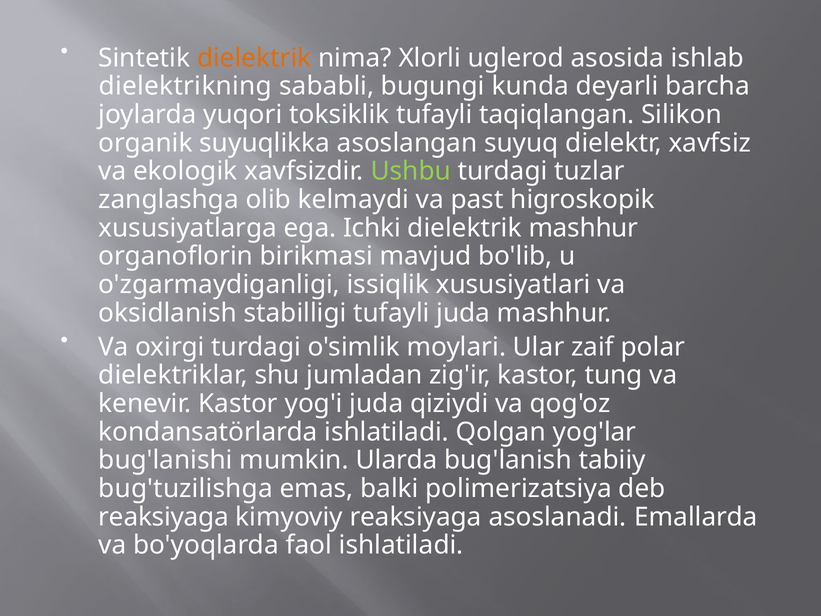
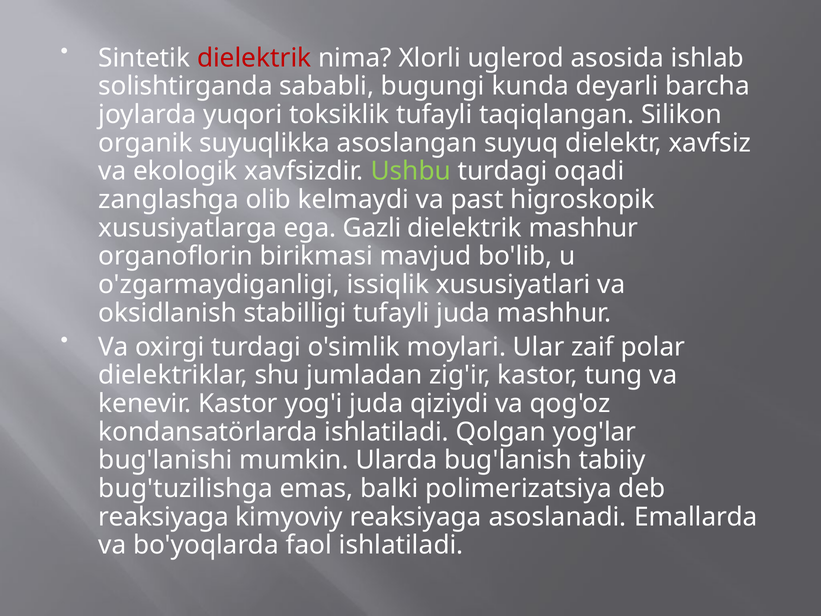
dielektrik at (254, 58) colour: orange -> red
dielektrikning: dielektrikning -> solishtirganda
tuzlar: tuzlar -> oqadi
Ichki: Ichki -> Gazli
